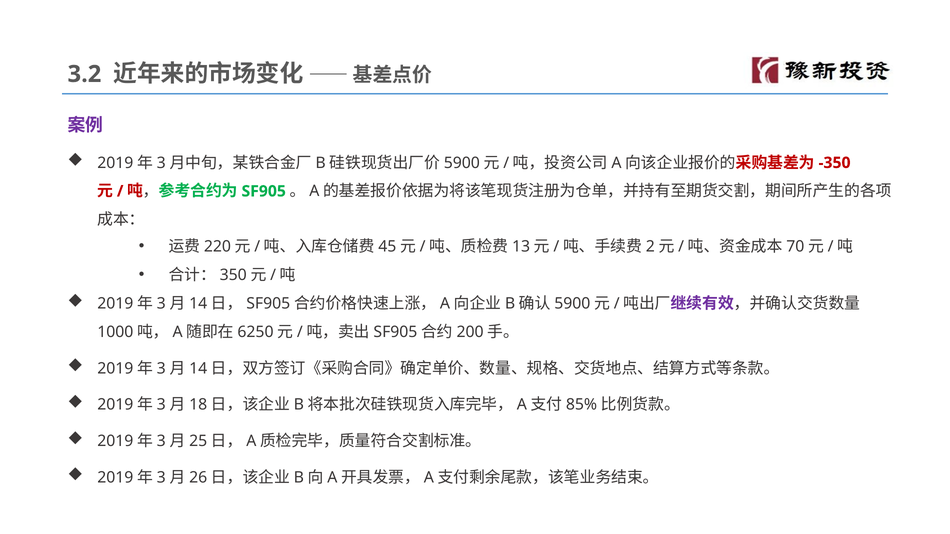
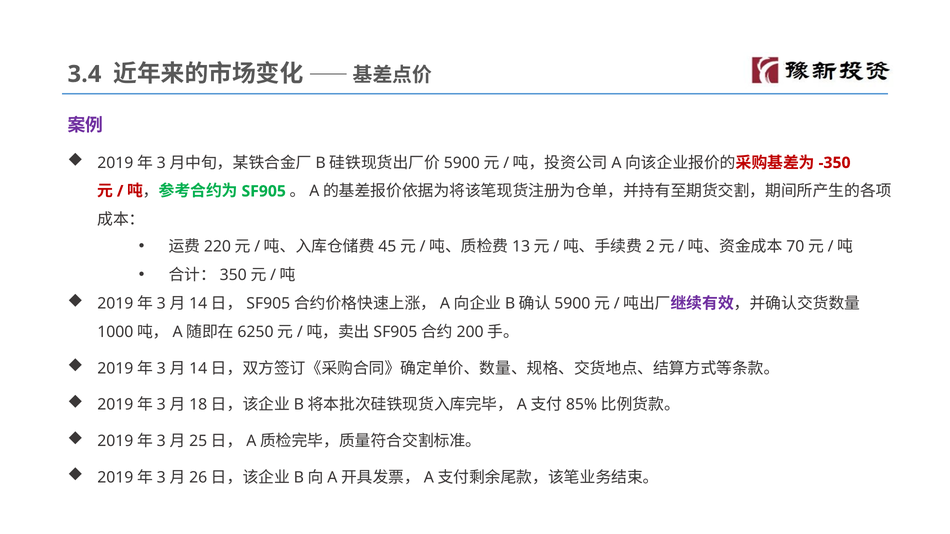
3.2: 3.2 -> 3.4
